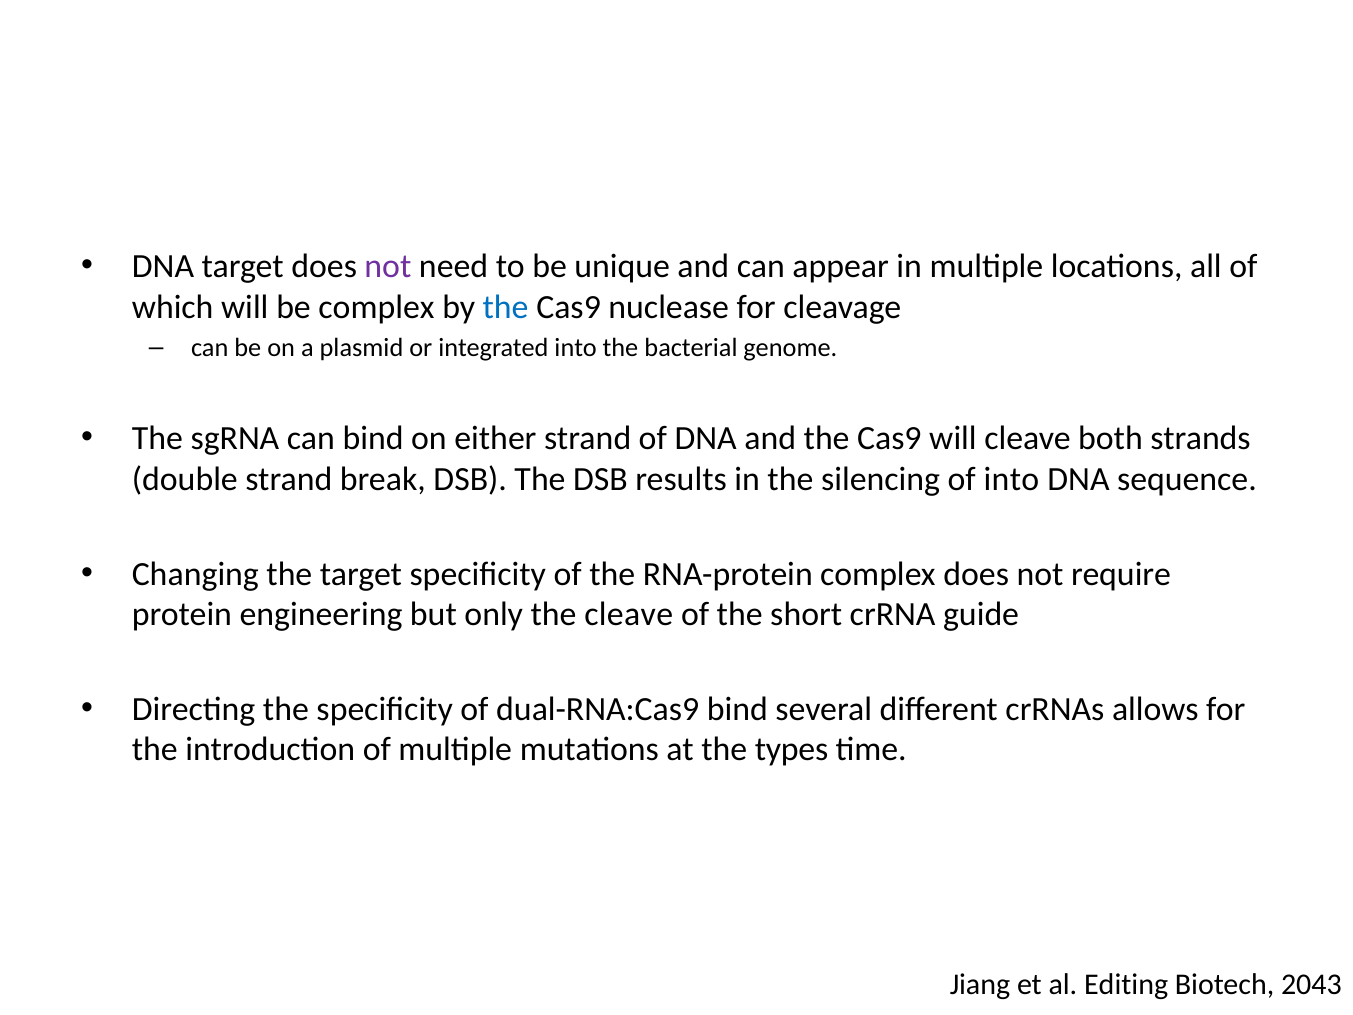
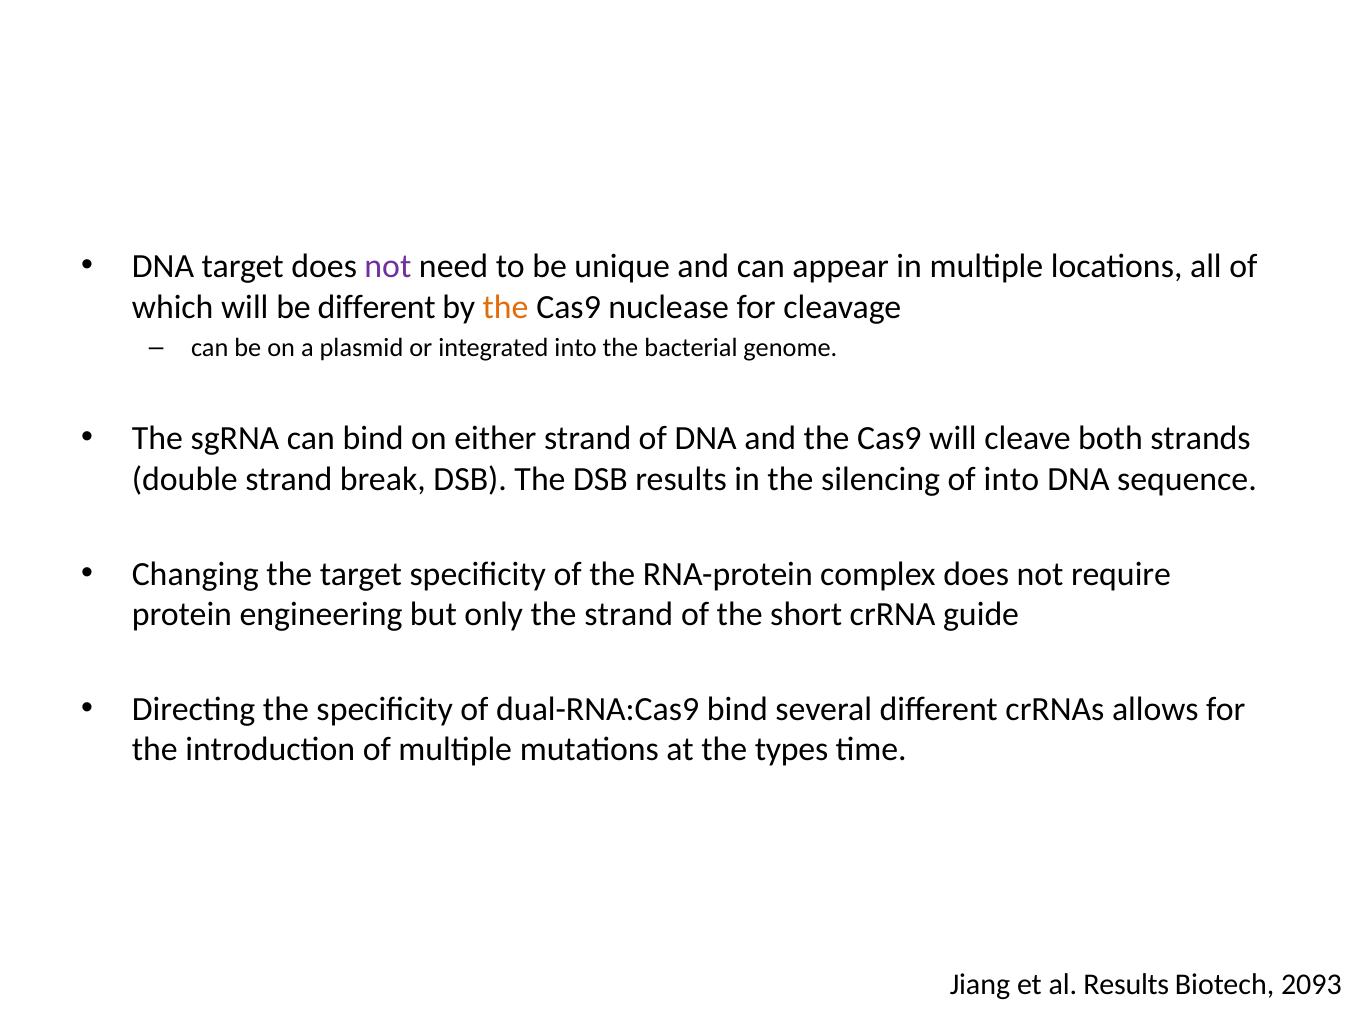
be complex: complex -> different
the at (506, 307) colour: blue -> orange
the cleave: cleave -> strand
al Editing: Editing -> Results
2043: 2043 -> 2093
